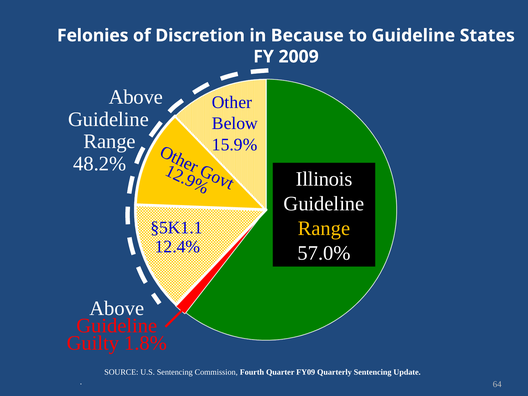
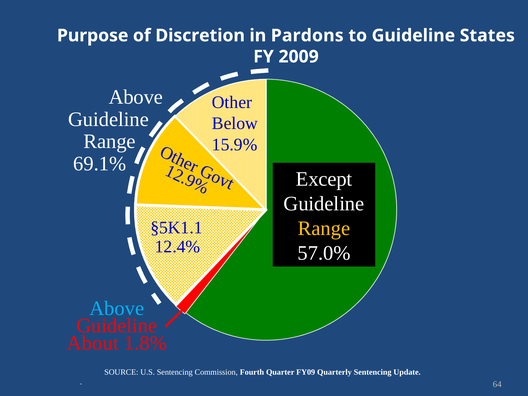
Felonies: Felonies -> Purpose
Because: Because -> Pardons
48.2%: 48.2% -> 69.1%
Illinois: Illinois -> Except
Above at (117, 308) colour: white -> light blue
Guilty: Guilty -> About
